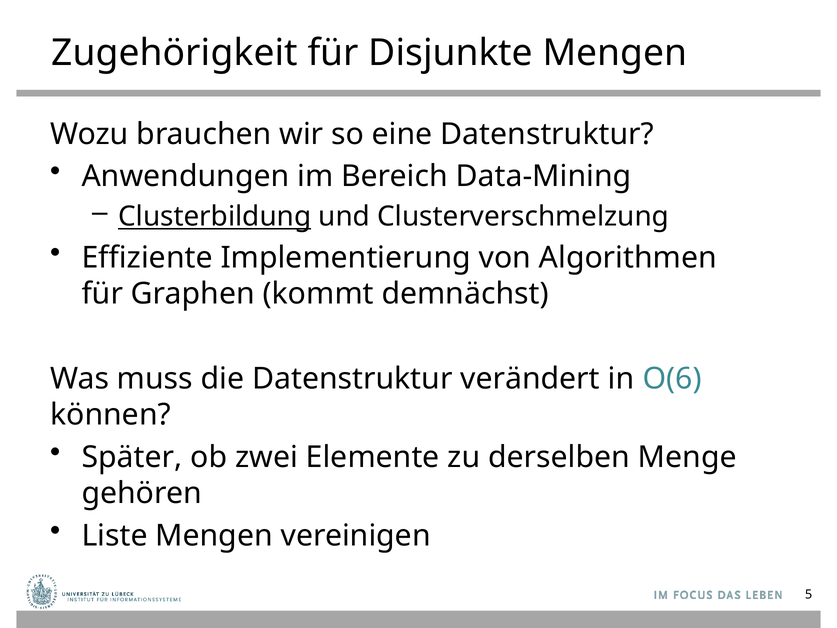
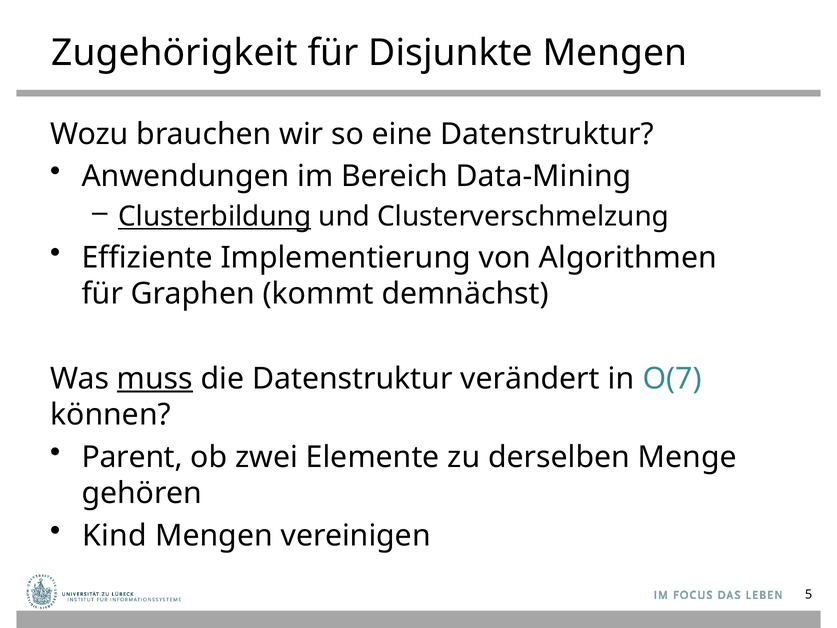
muss underline: none -> present
O(6: O(6 -> O(7
Später: Später -> Parent
Liste: Liste -> Kind
